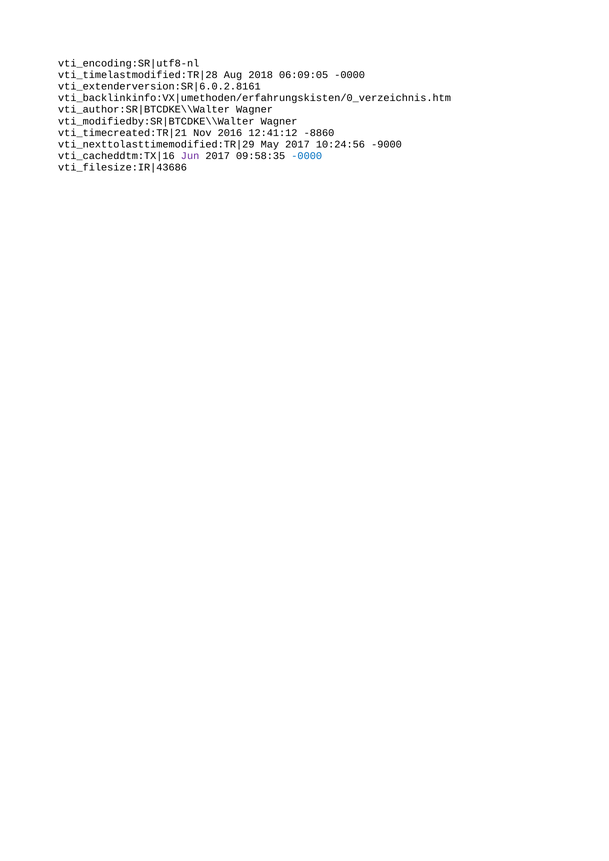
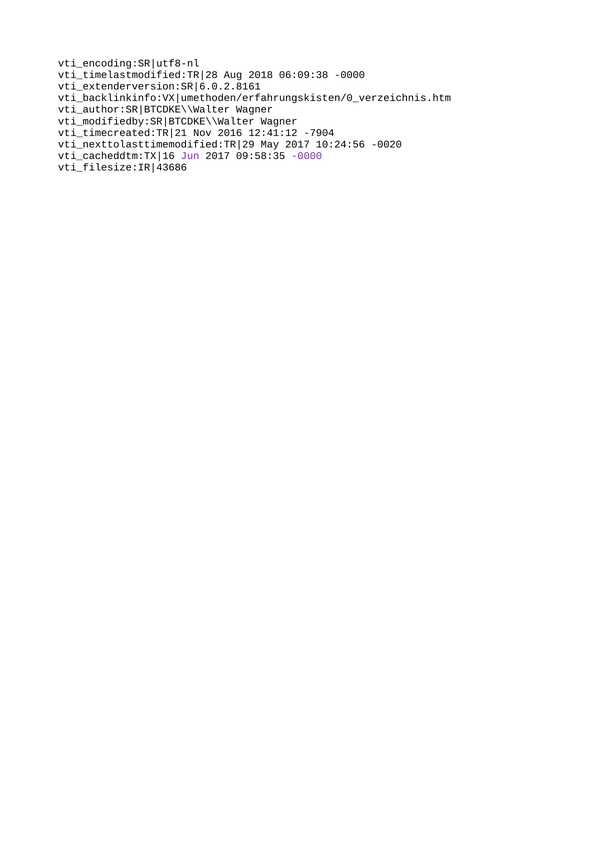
06:09:05: 06:09:05 -> 06:09:38
-8860: -8860 -> -7904
-9000: -9000 -> -0020
-0000 at (307, 156) colour: blue -> purple
